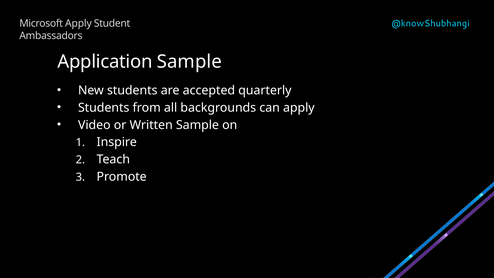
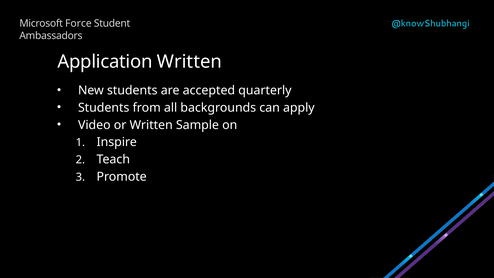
Microsoft Apply: Apply -> Force
Application Sample: Sample -> Written
